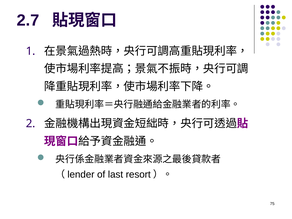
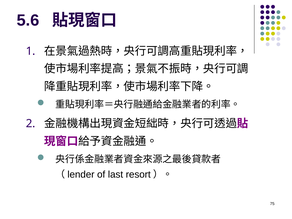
2.7: 2.7 -> 5.6
